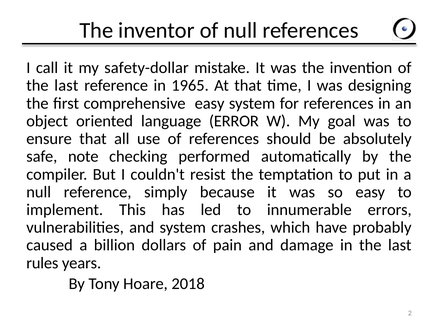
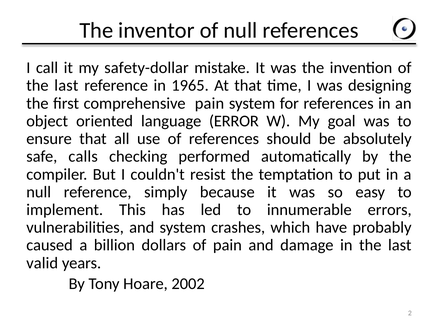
comprehensive easy: easy -> pain
note: note -> calls
rules: rules -> valid
2018: 2018 -> 2002
